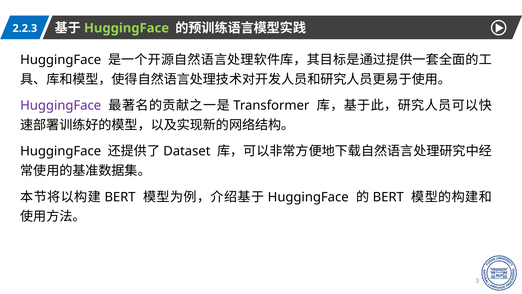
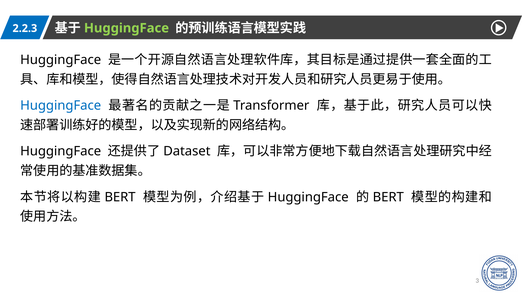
HuggingFace at (61, 105) colour: purple -> blue
